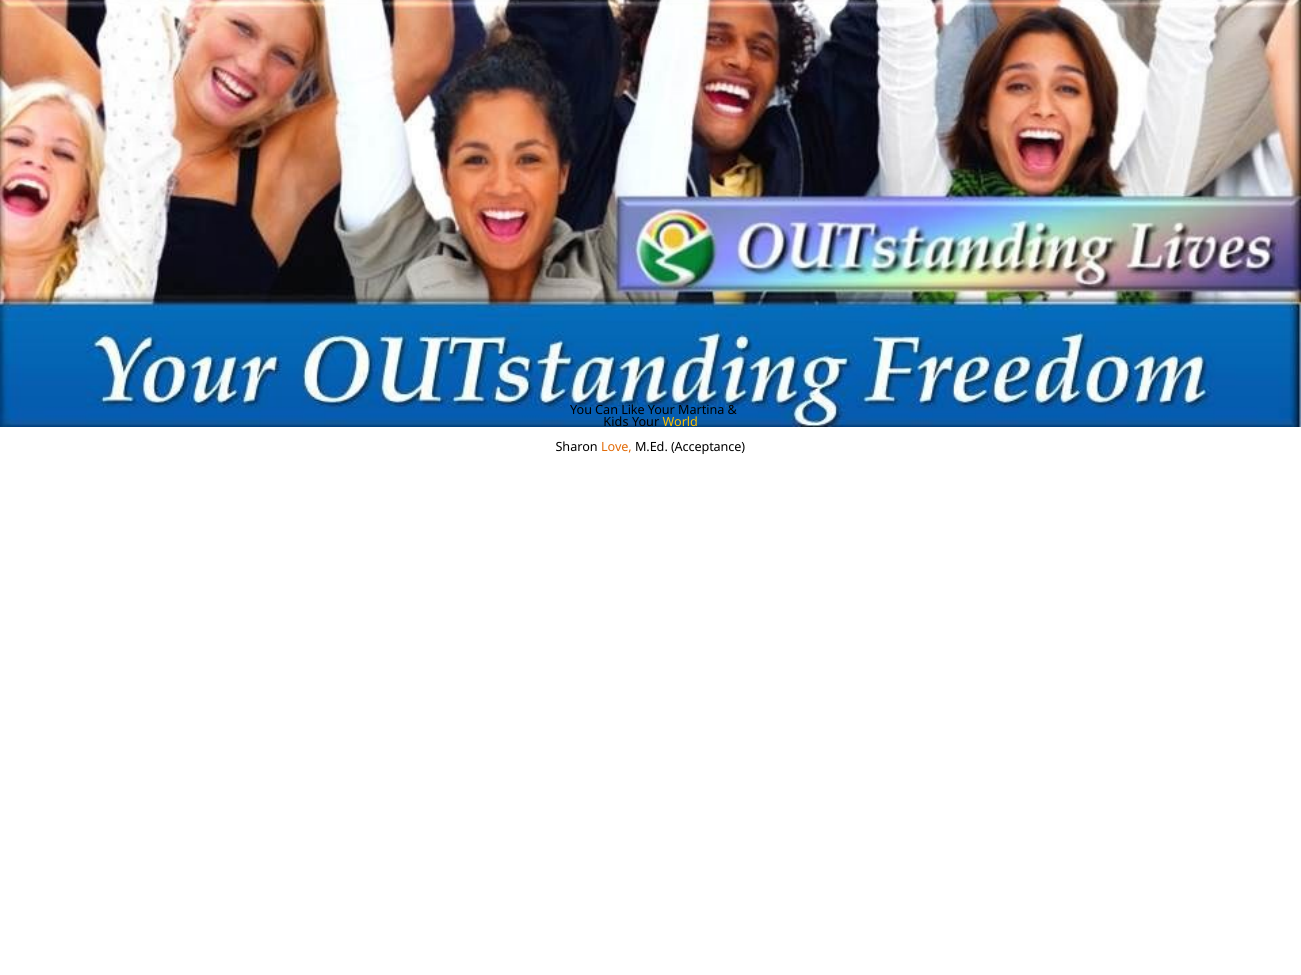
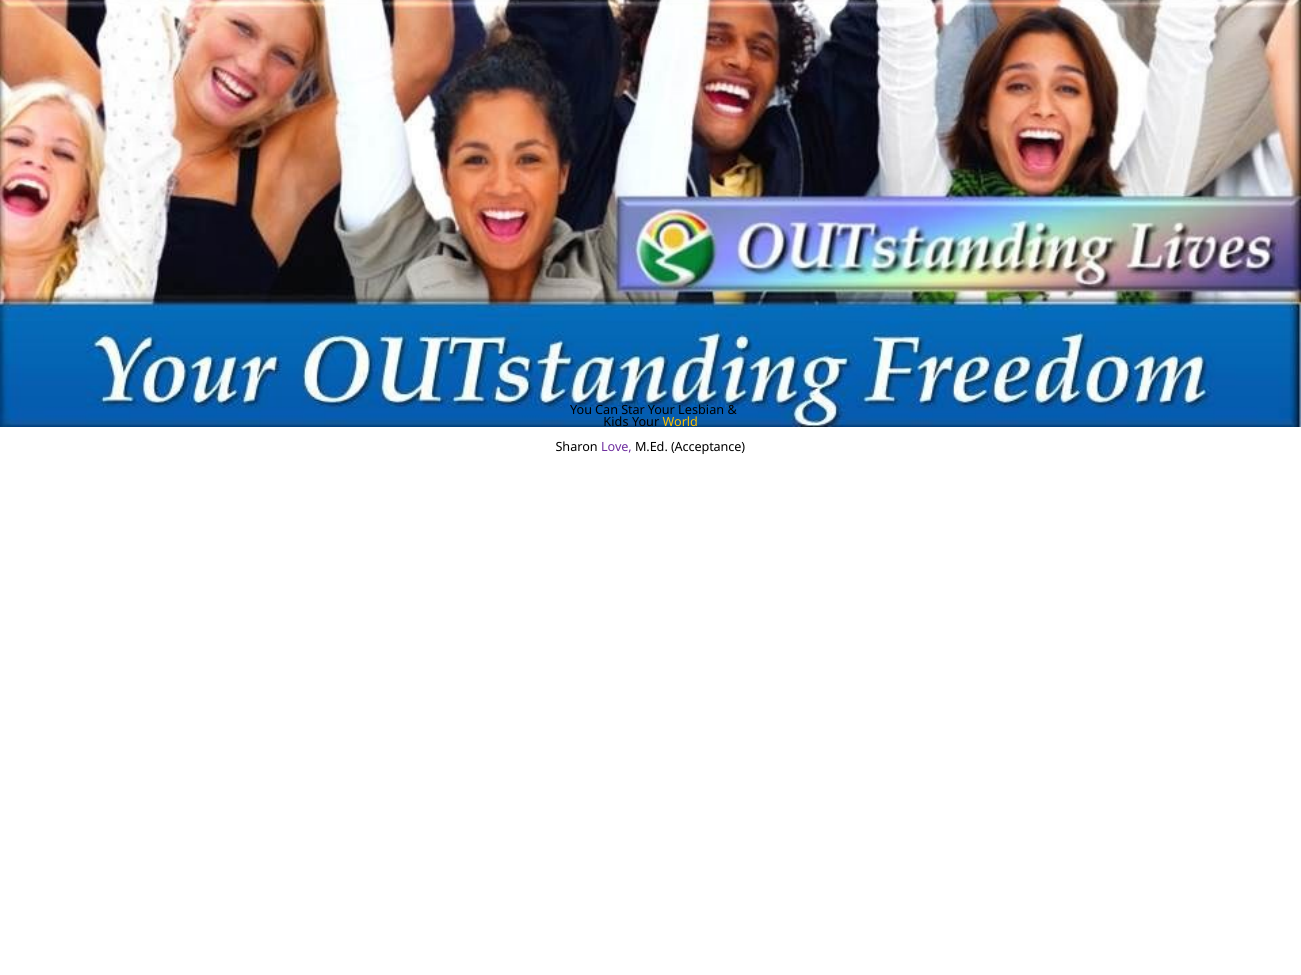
Like: Like -> Star
Martina: Martina -> Lesbian
Love colour: orange -> purple
